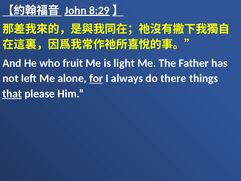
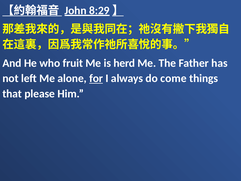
light: light -> herd
there: there -> come
that underline: present -> none
